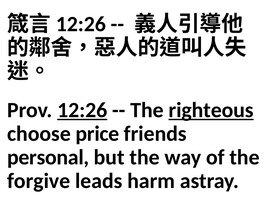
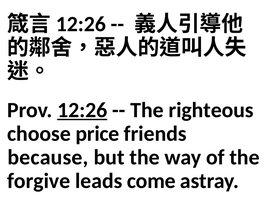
righteous underline: present -> none
personal: personal -> because
harm: harm -> come
